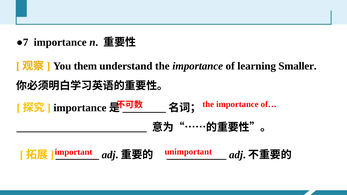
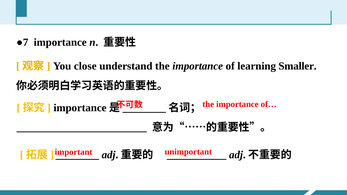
them: them -> close
